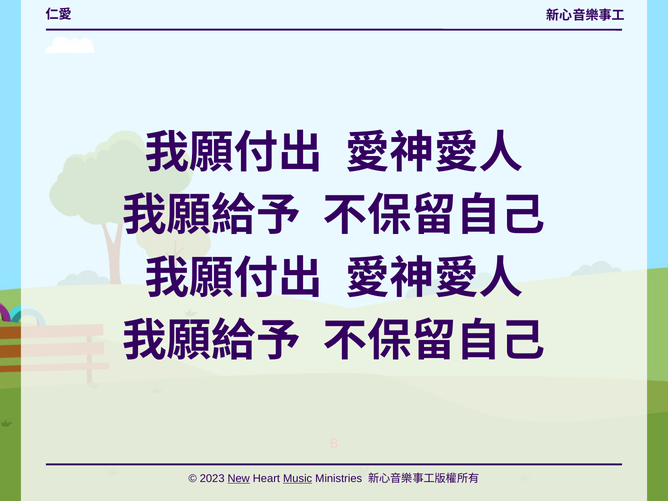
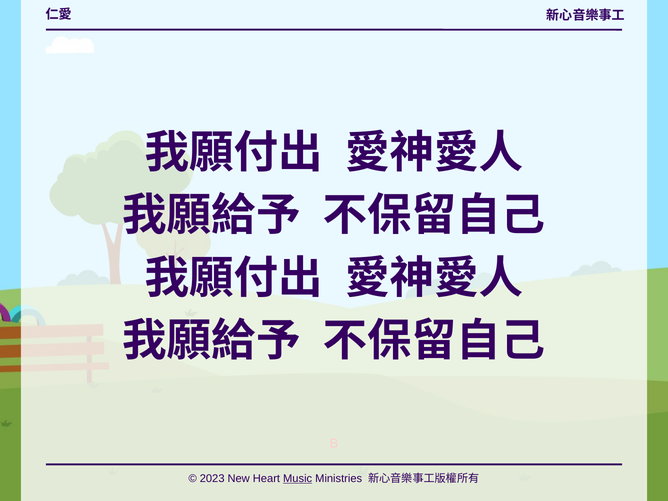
New underline: present -> none
